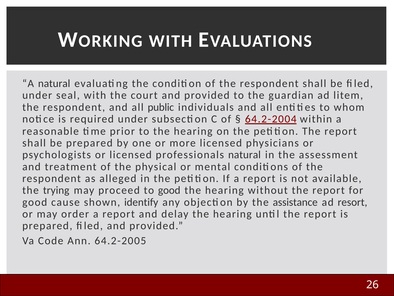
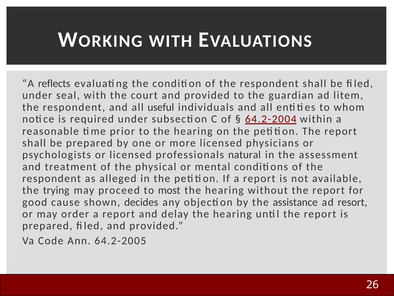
A natural: natural -> reflects
public: public -> useful
to good: good -> most
identify: identify -> decides
